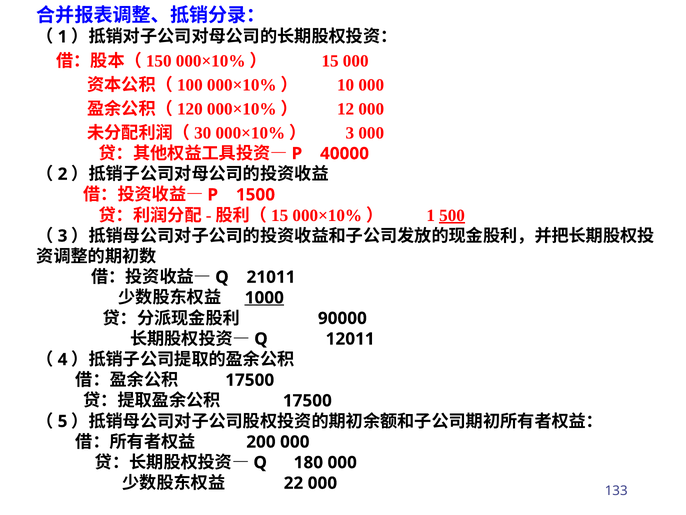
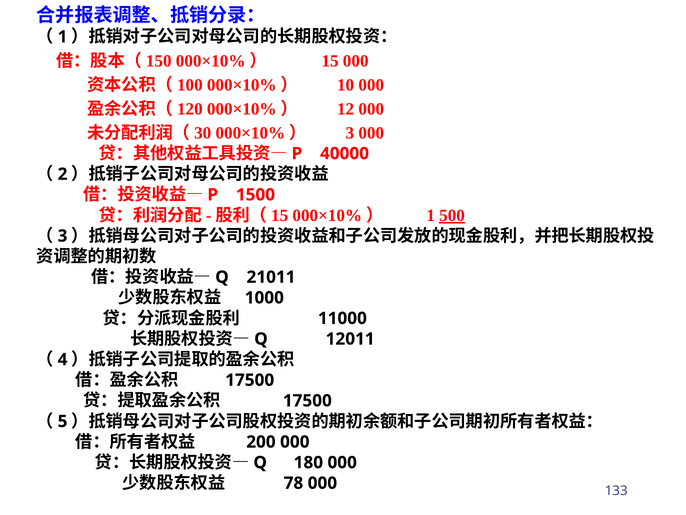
1000 underline: present -> none
90000: 90000 -> 11000
22: 22 -> 78
